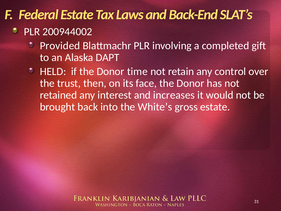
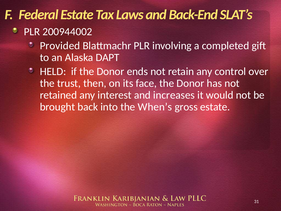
time: time -> ends
White’s: White’s -> When’s
